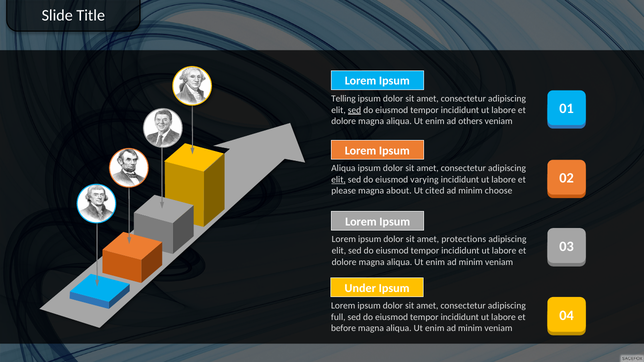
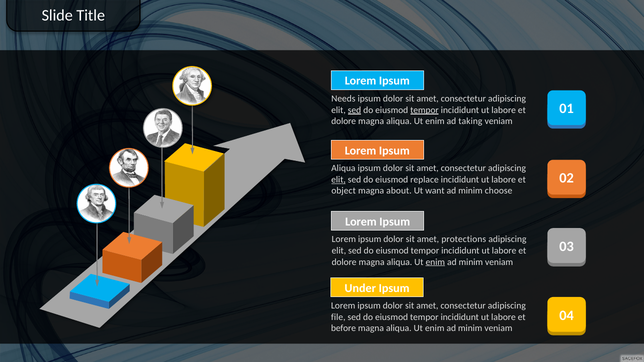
Telling: Telling -> Needs
tempor at (425, 110) underline: none -> present
others: others -> taking
varying: varying -> replace
please: please -> object
cited: cited -> want
enim at (435, 262) underline: none -> present
full: full -> file
